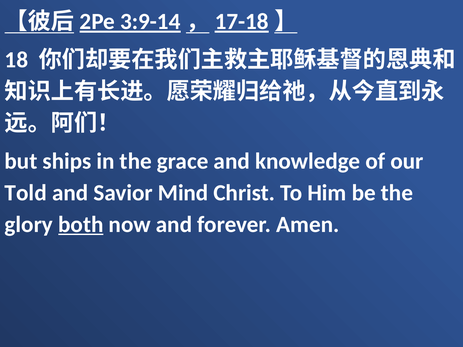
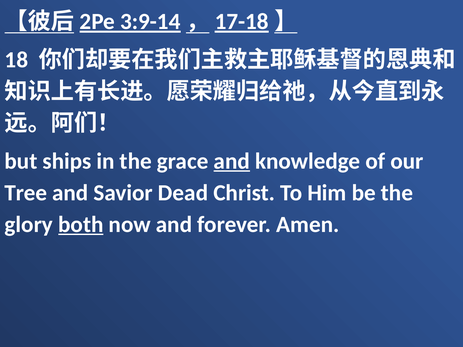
and at (232, 161) underline: none -> present
Told: Told -> Tree
Mind: Mind -> Dead
